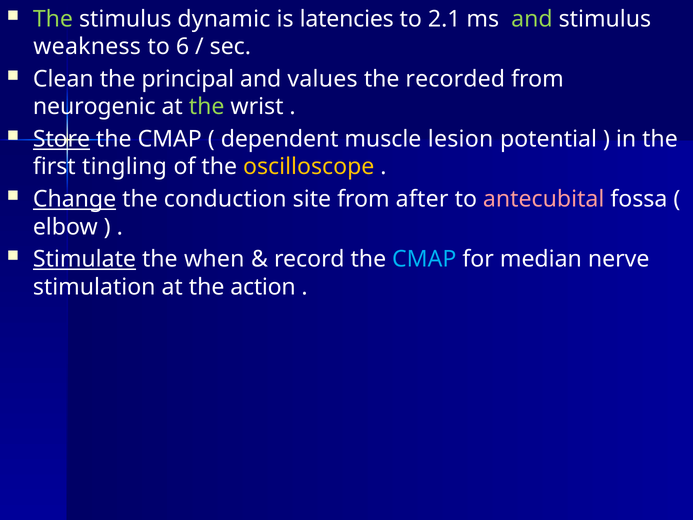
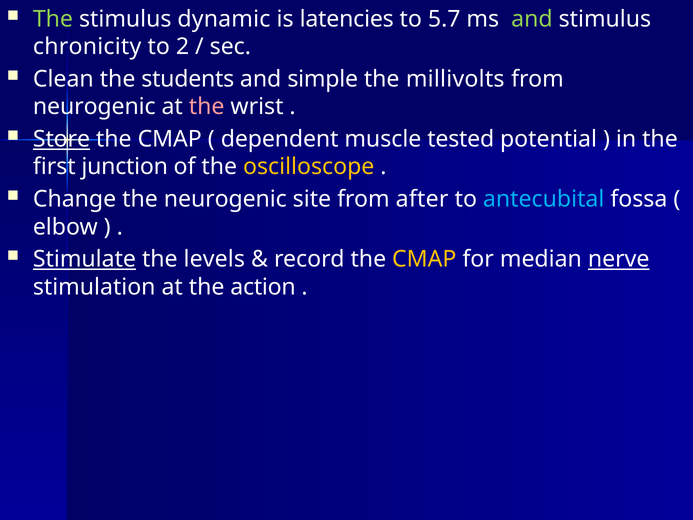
2.1: 2.1 -> 5.7
weakness: weakness -> chronicity
6: 6 -> 2
principal: principal -> students
values: values -> simple
recorded: recorded -> millivolts
the at (207, 107) colour: light green -> pink
lesion: lesion -> tested
tingling: tingling -> junction
Change underline: present -> none
the conduction: conduction -> neurogenic
antecubital colour: pink -> light blue
when: when -> levels
CMAP at (424, 259) colour: light blue -> yellow
nerve underline: none -> present
